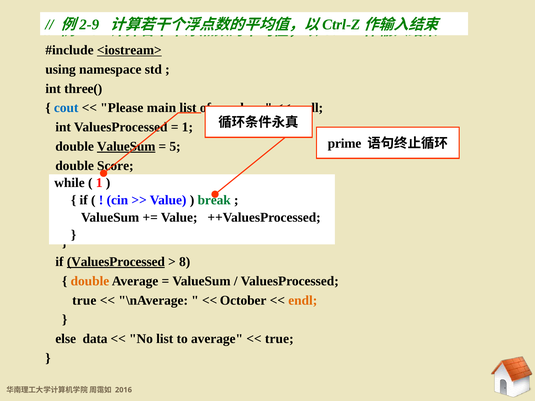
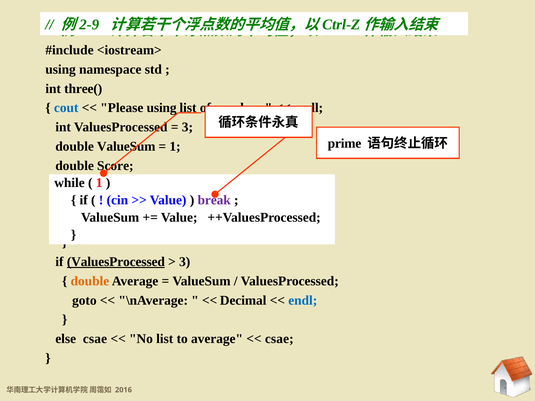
<iostream> underline: present -> none
Please main: main -> using
1 at (187, 127): 1 -> 3
ValueSum at (126, 146) underline: present -> none
5 at (175, 146): 5 -> 1
break colour: green -> purple
8 at (185, 262): 8 -> 3
true at (84, 300): true -> goto
October: October -> Decimal
endl at (303, 300) colour: orange -> blue
else data: data -> csae
true at (279, 339): true -> csae
